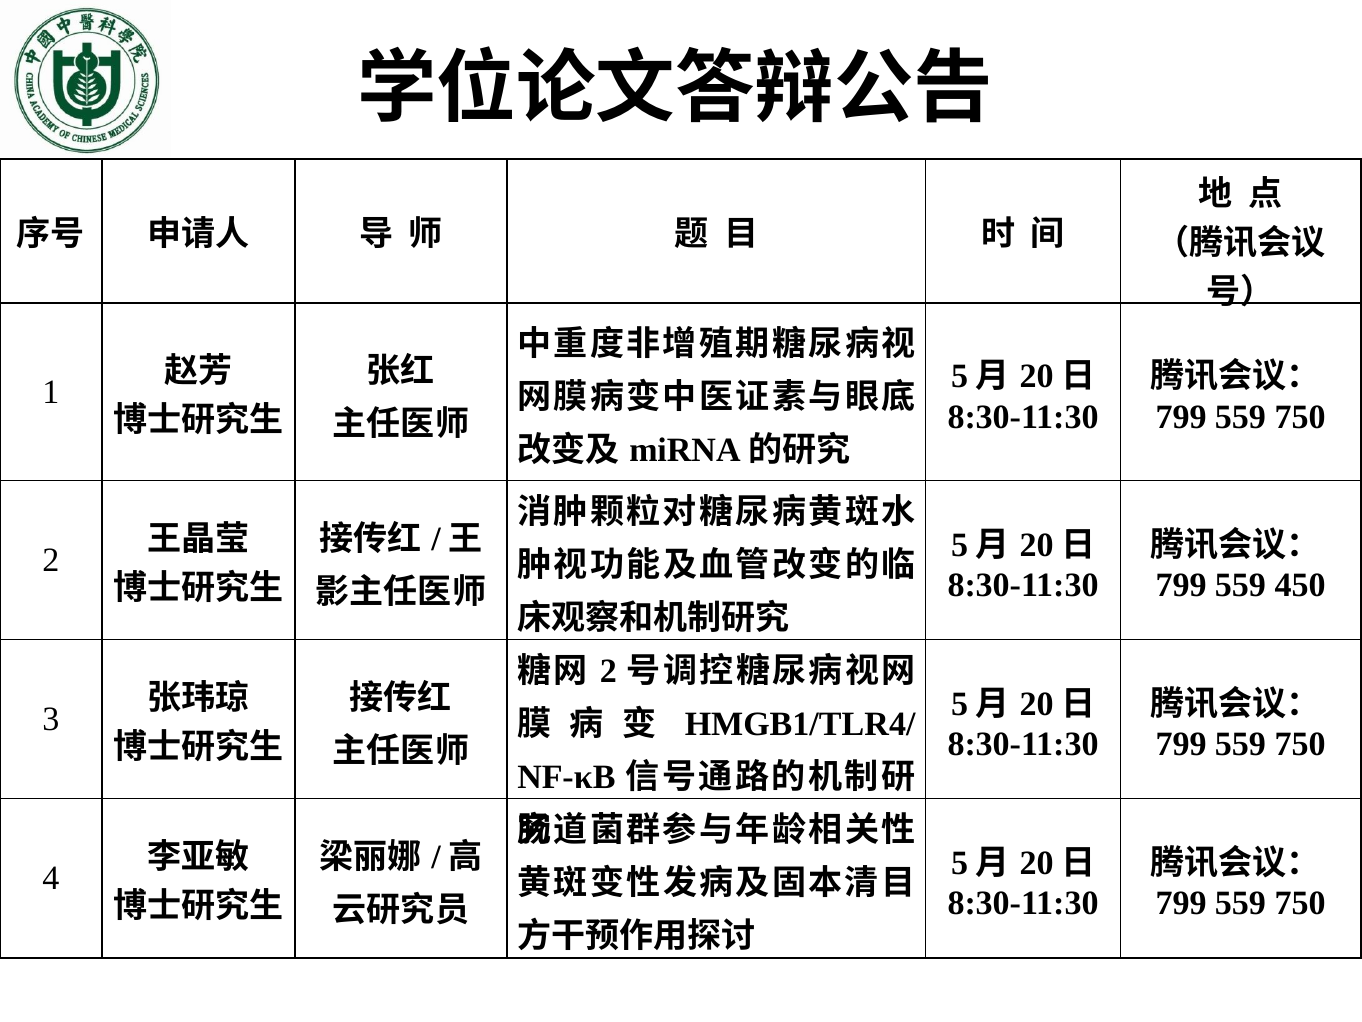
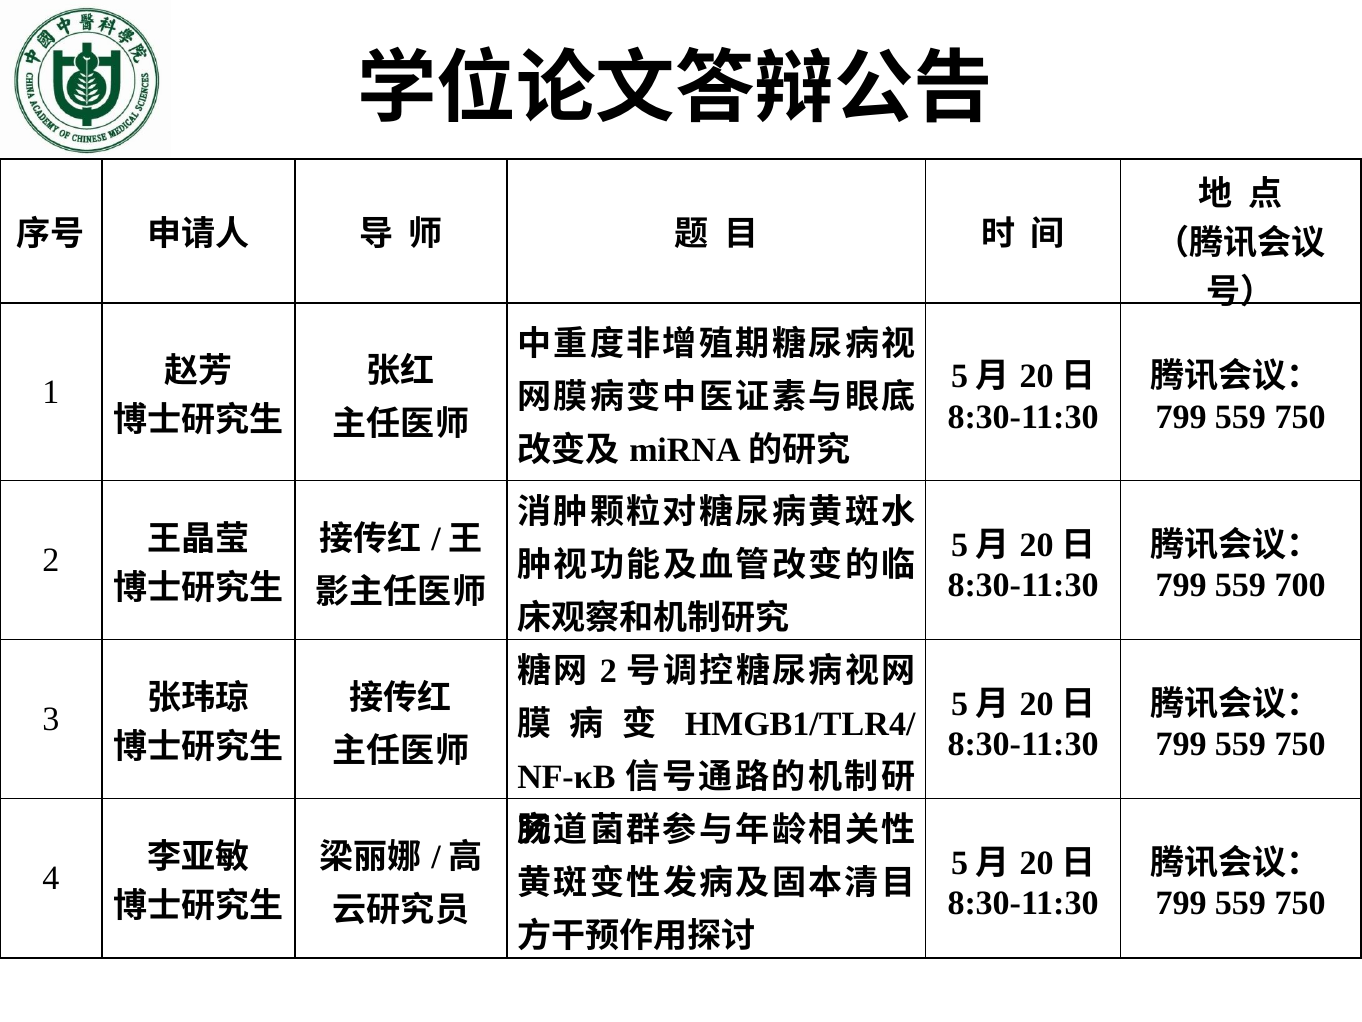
450: 450 -> 700
